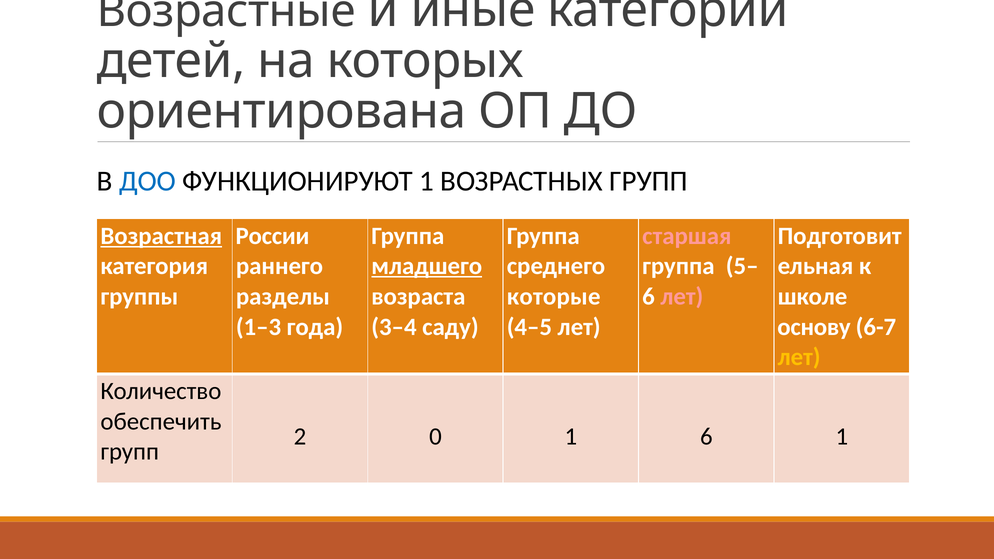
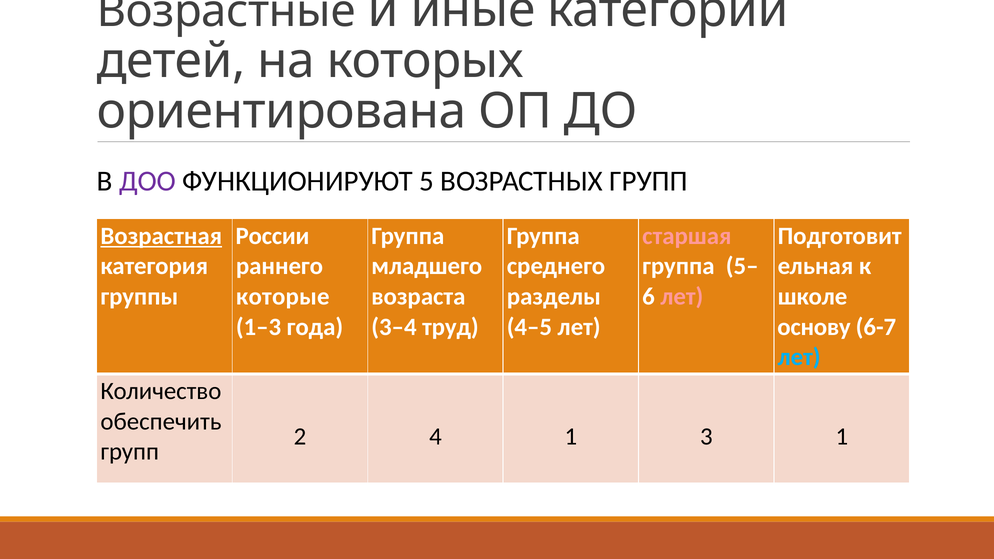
ДОО colour: blue -> purple
ФУНКЦИОНИРУЮТ 1: 1 -> 5
младшего underline: present -> none
разделы: разделы -> которые
которые: которые -> разделы
саду: саду -> труд
лет at (799, 357) colour: yellow -> light blue
0: 0 -> 4
1 6: 6 -> 3
